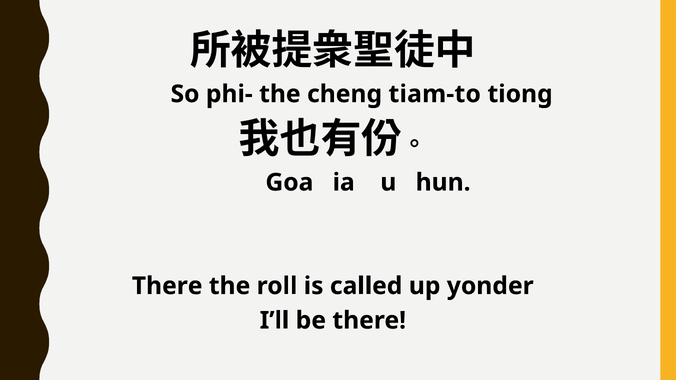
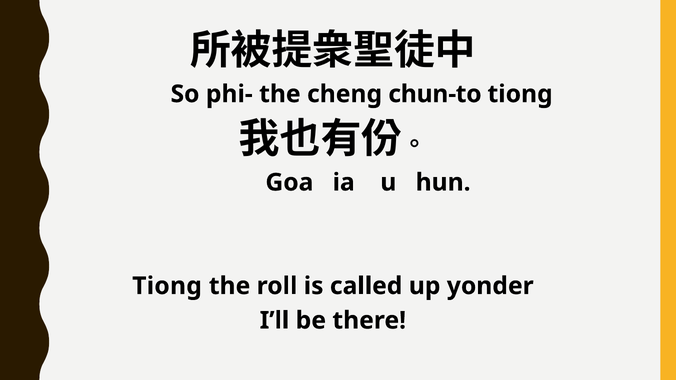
tiam-to: tiam-to -> chun-to
There at (167, 286): There -> Tiong
